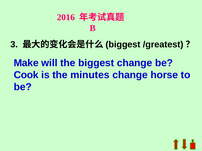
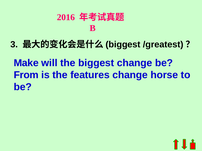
Cook: Cook -> From
minutes: minutes -> features
